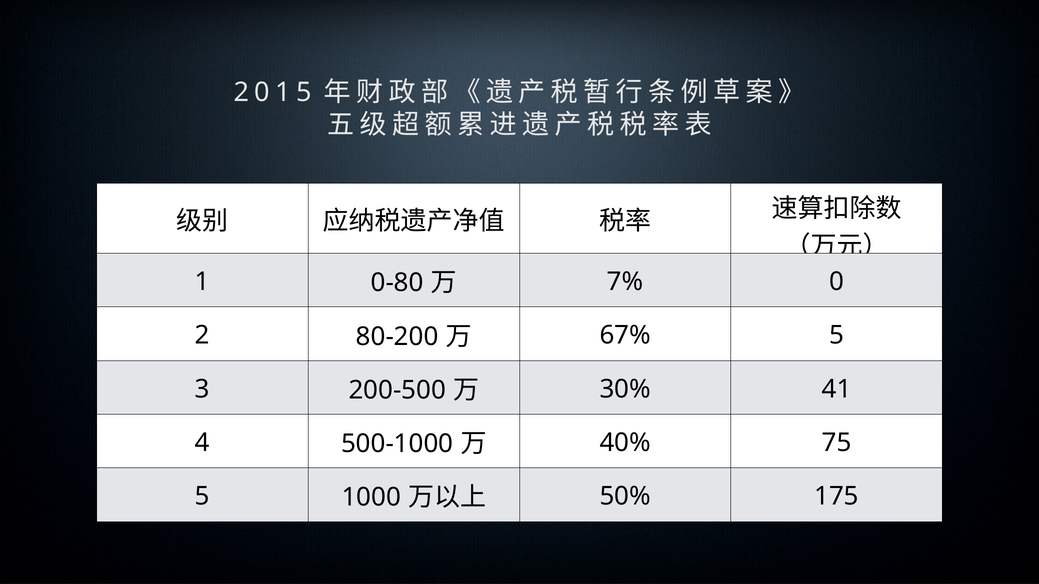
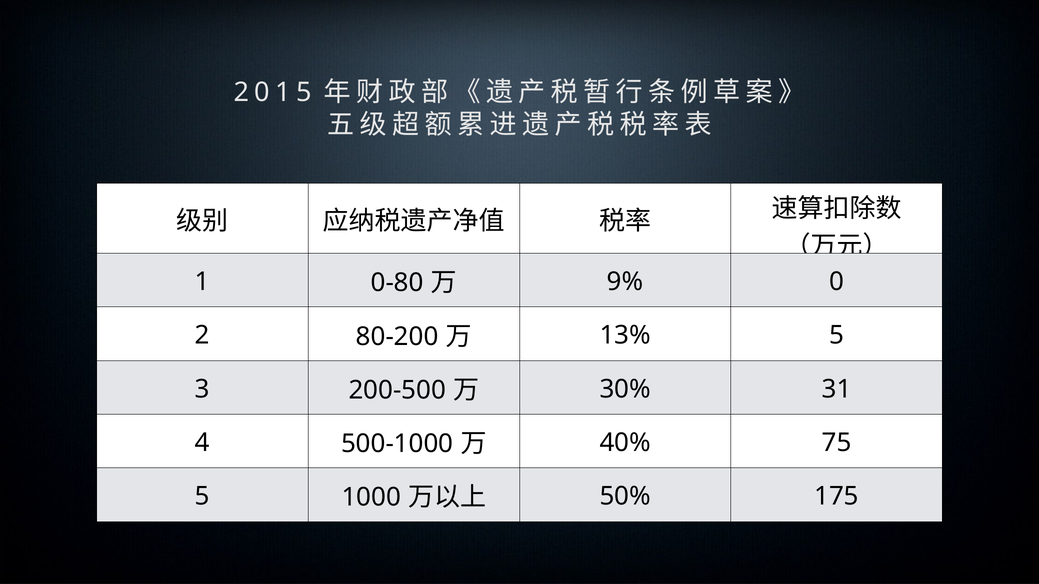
7%: 7% -> 9%
67%: 67% -> 13%
41: 41 -> 31
